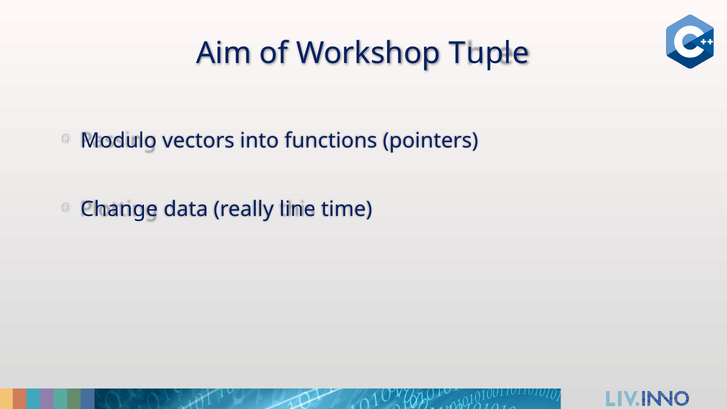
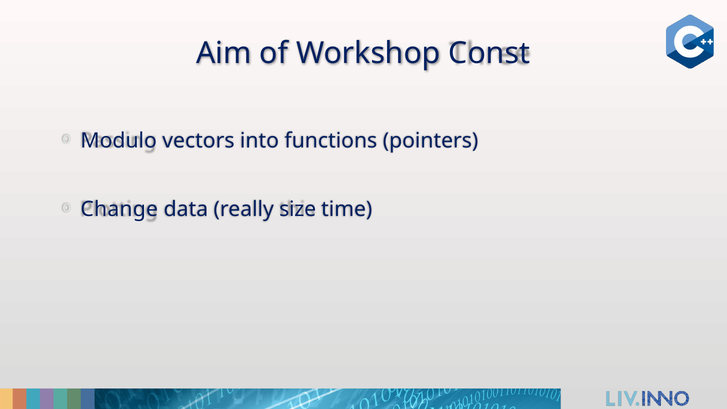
Tuple: Tuple -> Const
line: line -> size
